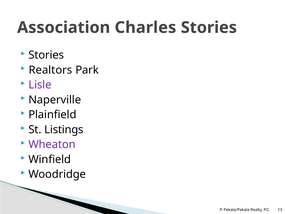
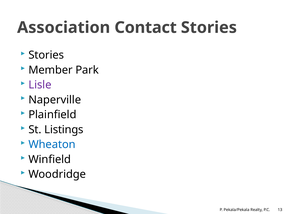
Charles: Charles -> Contact
Realtors: Realtors -> Member
Wheaton colour: purple -> blue
